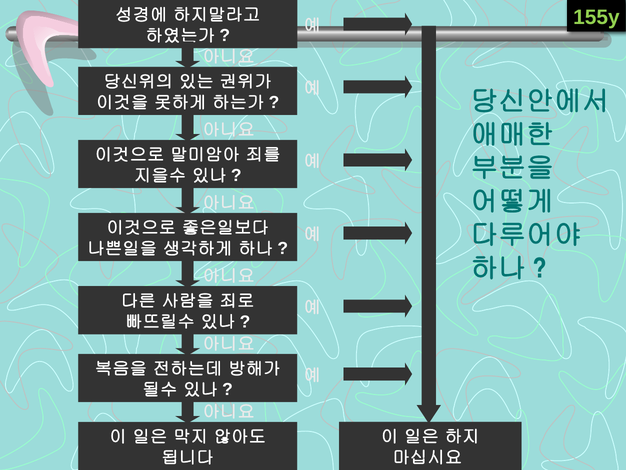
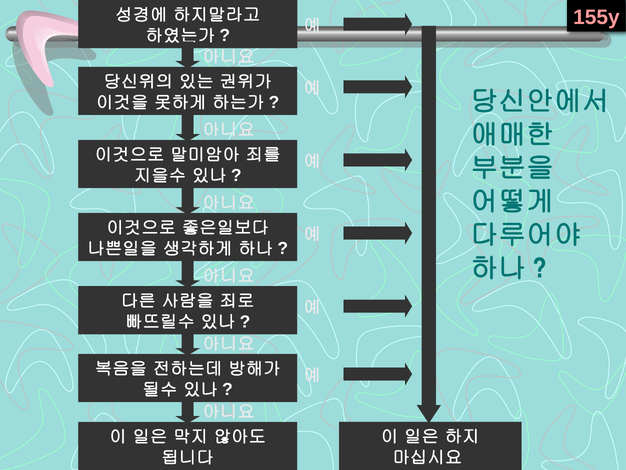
155y colour: light green -> pink
